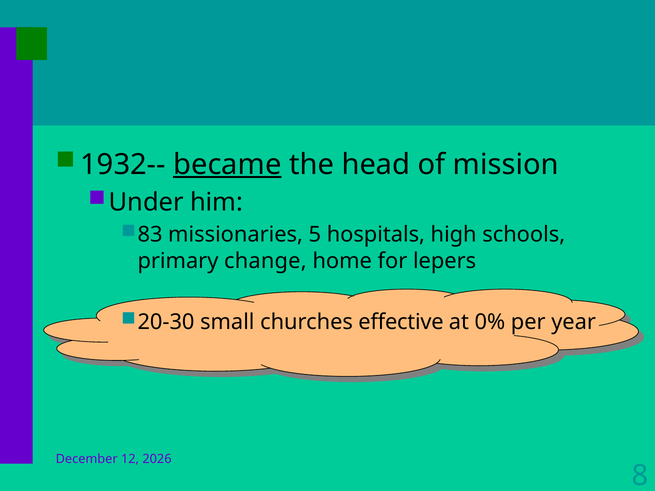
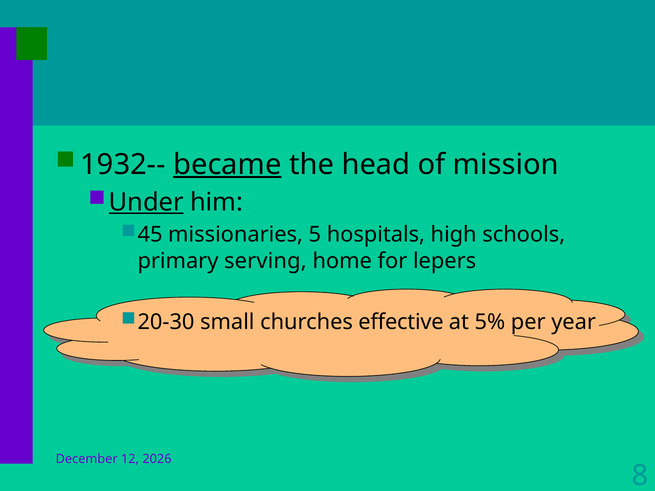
Under underline: none -> present
83: 83 -> 45
change: change -> serving
0%: 0% -> 5%
